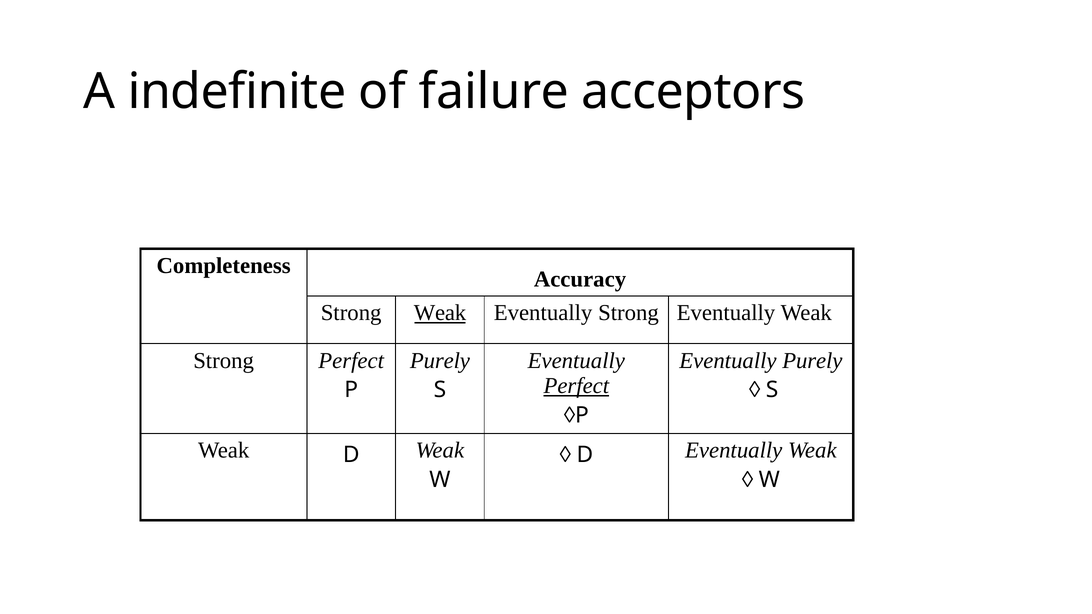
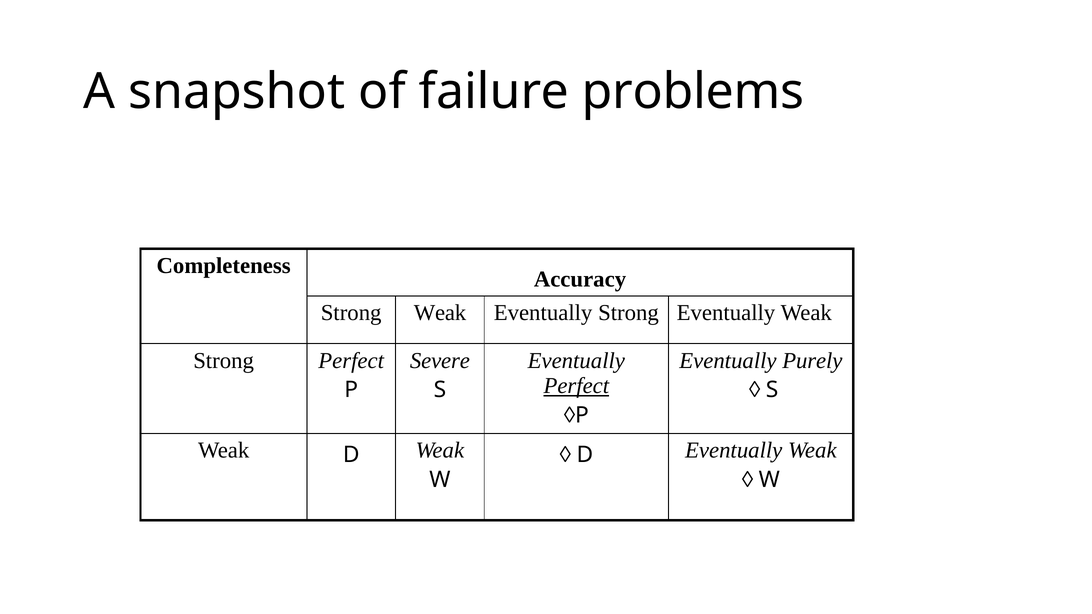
indefinite: indefinite -> snapshot
acceptors: acceptors -> problems
Weak at (440, 313) underline: present -> none
Purely at (440, 361): Purely -> Severe
